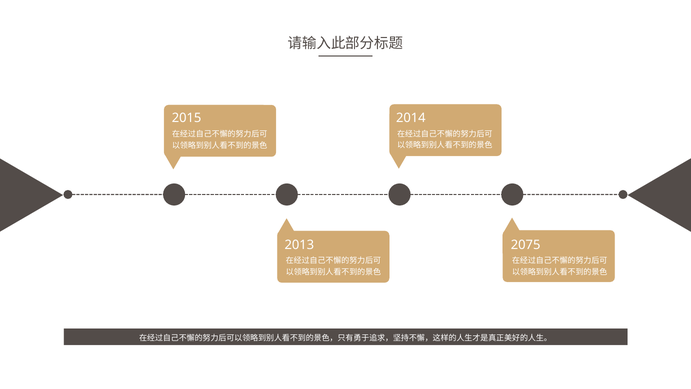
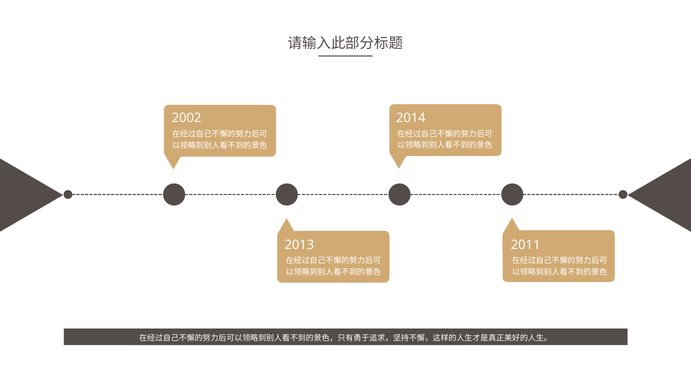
2015: 2015 -> 2002
2075: 2075 -> 2011
